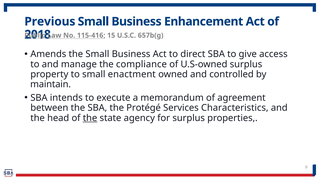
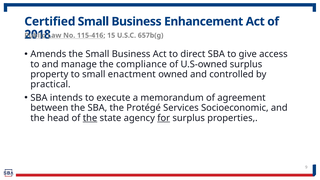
Previous: Previous -> Certified
maintain: maintain -> practical
Characteristics: Characteristics -> Socioeconomic
for underline: none -> present
